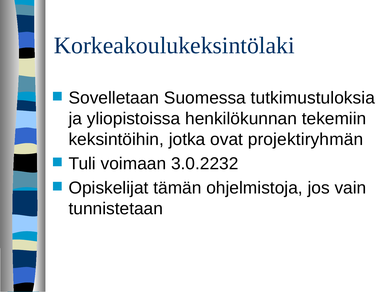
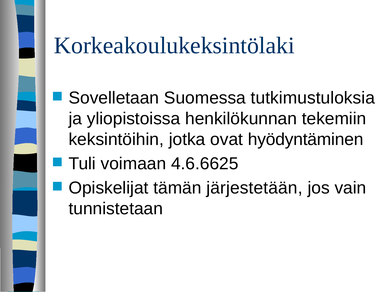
projektiryhmän: projektiryhmän -> hyödyntäminen
3.0.2232: 3.0.2232 -> 4.6.6625
ohjelmistoja: ohjelmistoja -> järjestetään
